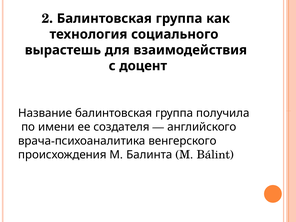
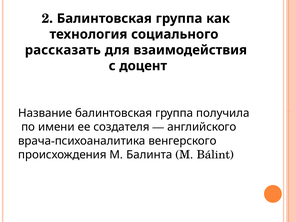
вырастешь: вырастешь -> рассказать
